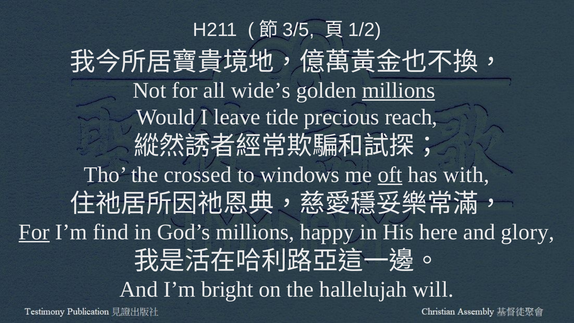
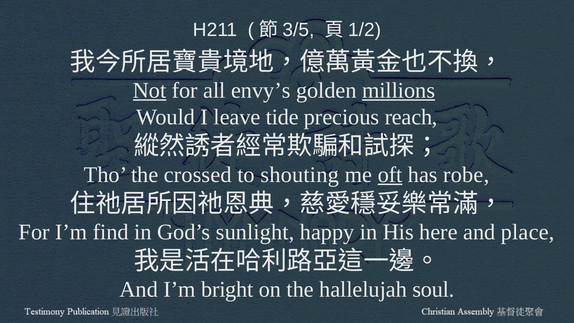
Not underline: none -> present
wide’s: wide’s -> envy’s
windows: windows -> shouting
with: with -> robe
For at (34, 232) underline: present -> none
God’s millions: millions -> sunlight
glory: glory -> place
will: will -> soul
